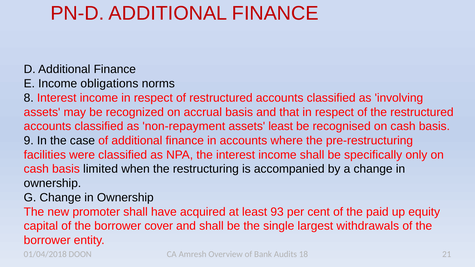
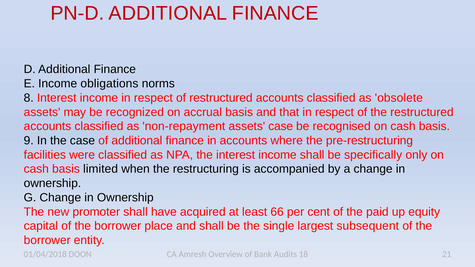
involving: involving -> obsolete
assets least: least -> case
93: 93 -> 66
cover: cover -> place
withdrawals: withdrawals -> subsequent
